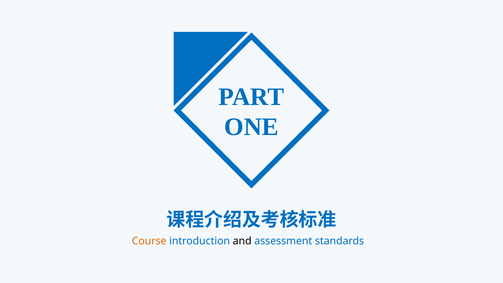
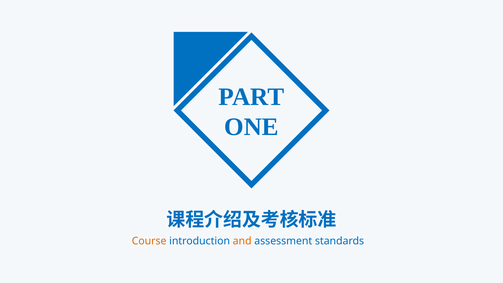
and colour: black -> orange
